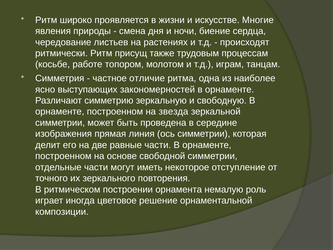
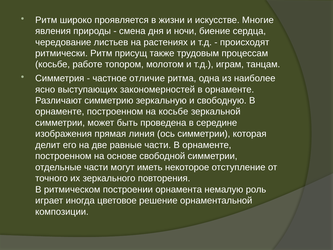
на звезда: звезда -> косьбе
